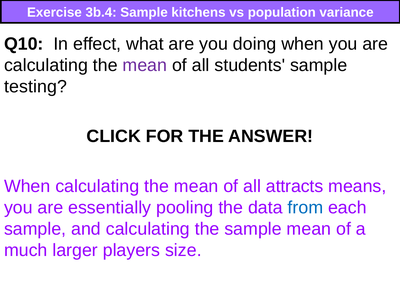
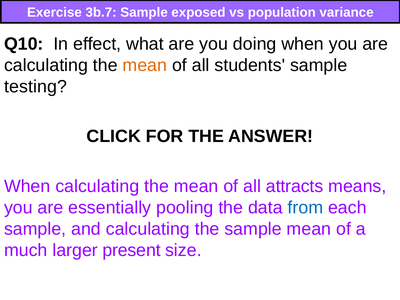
3b.4: 3b.4 -> 3b.7
kitchens: kitchens -> exposed
mean at (145, 65) colour: purple -> orange
players: players -> present
